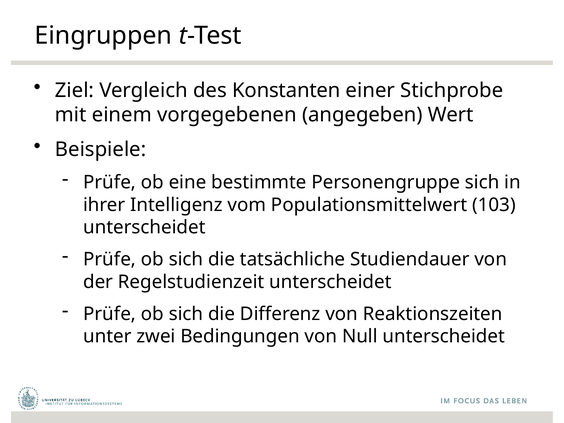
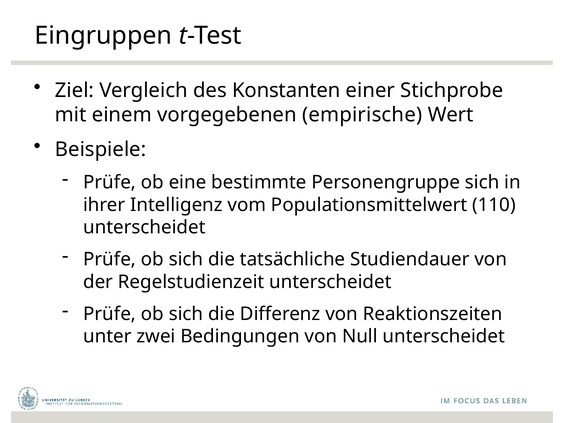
angegeben: angegeben -> empirische
103: 103 -> 110
